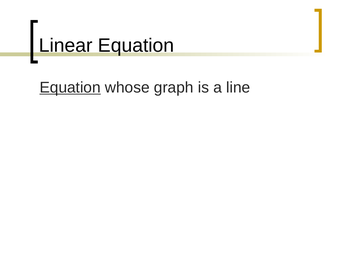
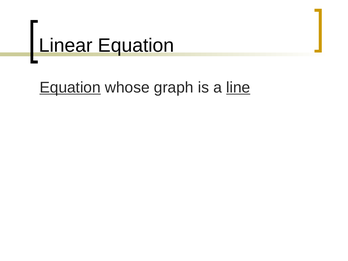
line underline: none -> present
